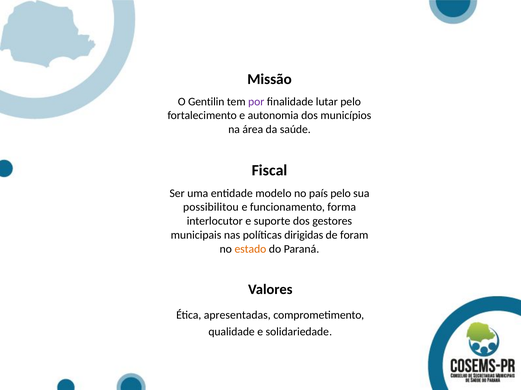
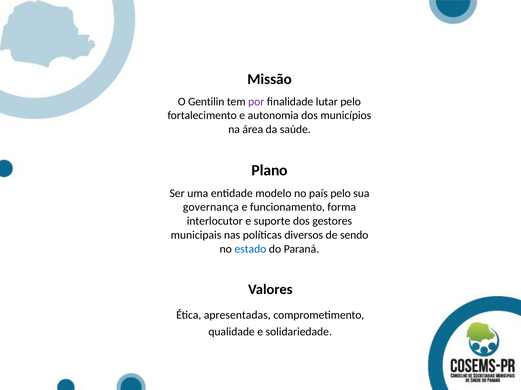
Fiscal: Fiscal -> Plano
possibilitou: possibilitou -> governança
dirigidas: dirigidas -> diversos
foram: foram -> sendo
estado colour: orange -> blue
